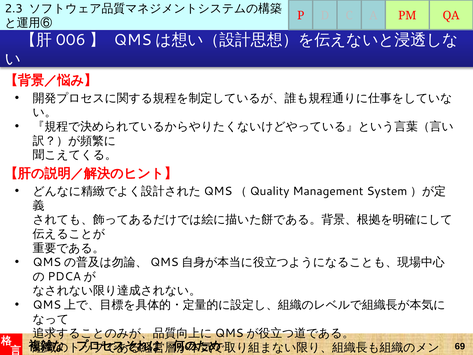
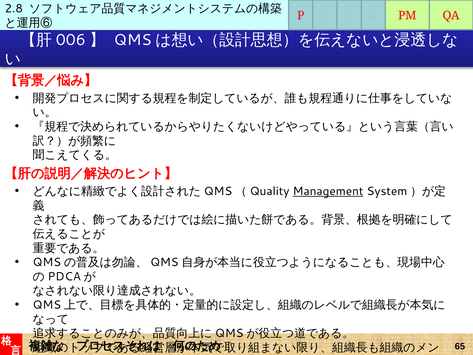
2.3: 2.3 -> 2.8
Management underline: none -> present
69: 69 -> 65
